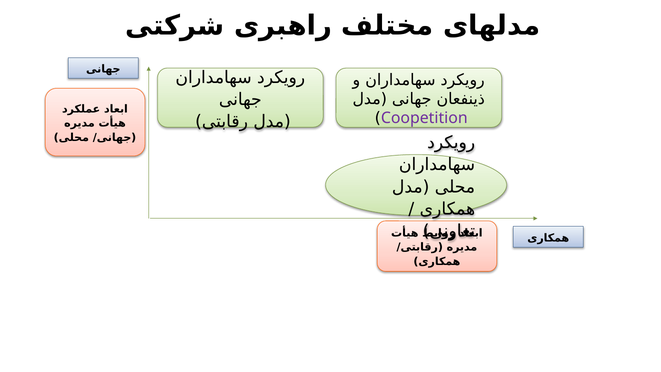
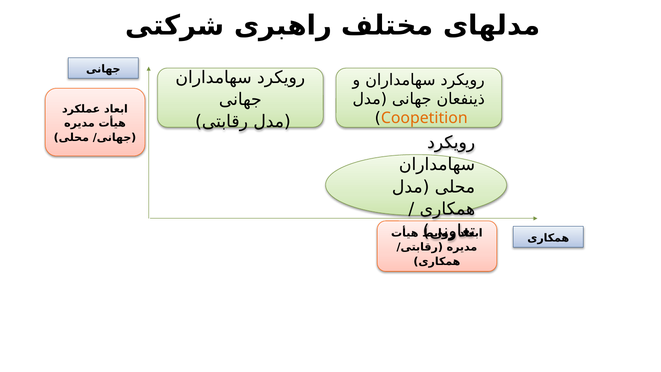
Coopetition colour: purple -> orange
